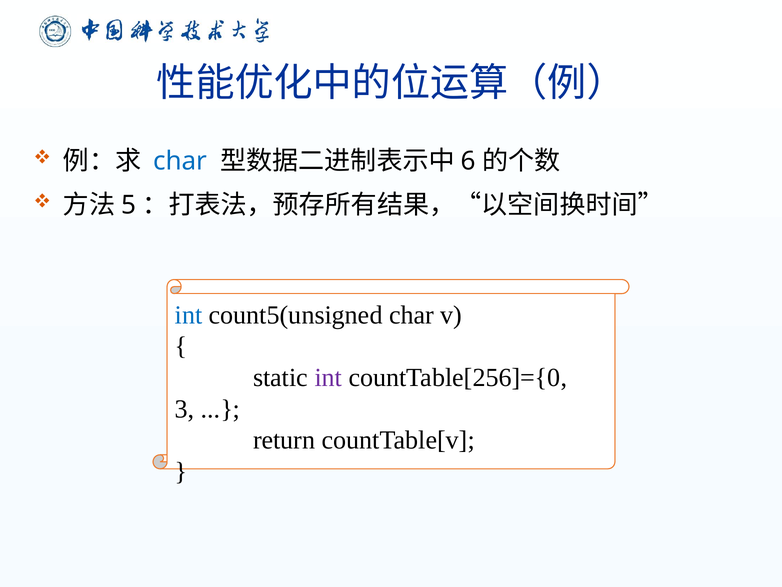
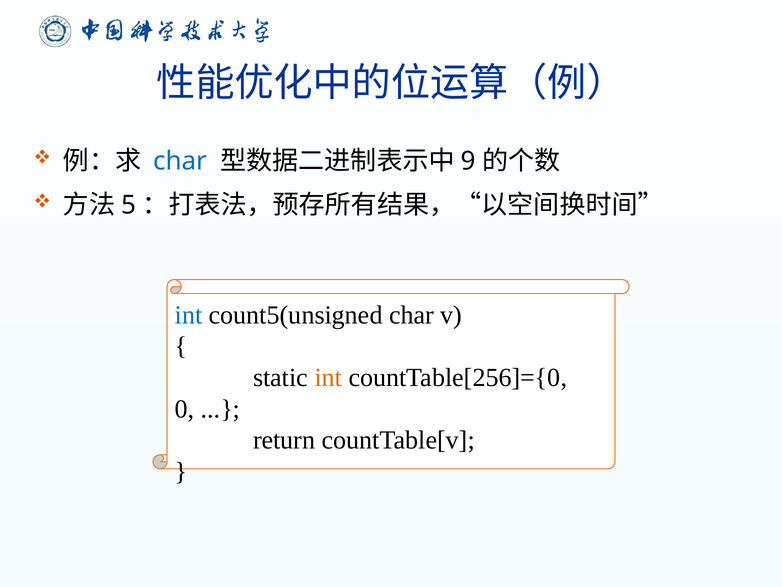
6: 6 -> 9
int at (328, 377) colour: purple -> orange
3: 3 -> 0
